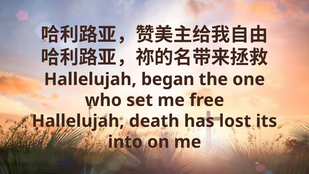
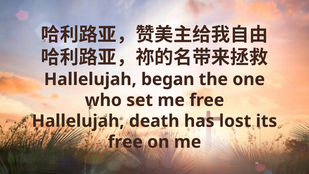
into at (125, 142): into -> free
